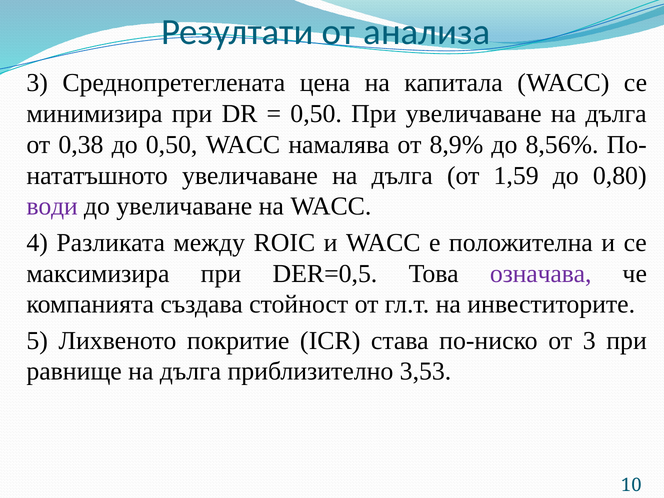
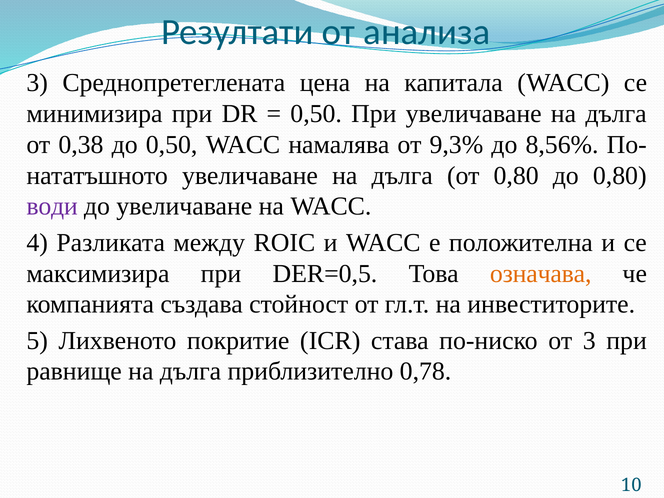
8,9%: 8,9% -> 9,3%
от 1,59: 1,59 -> 0,80
означава colour: purple -> orange
3,53: 3,53 -> 0,78
